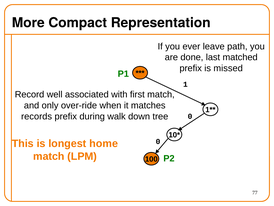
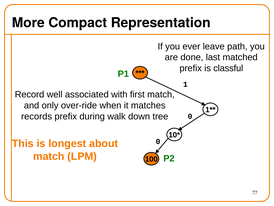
missed: missed -> classful
home: home -> about
